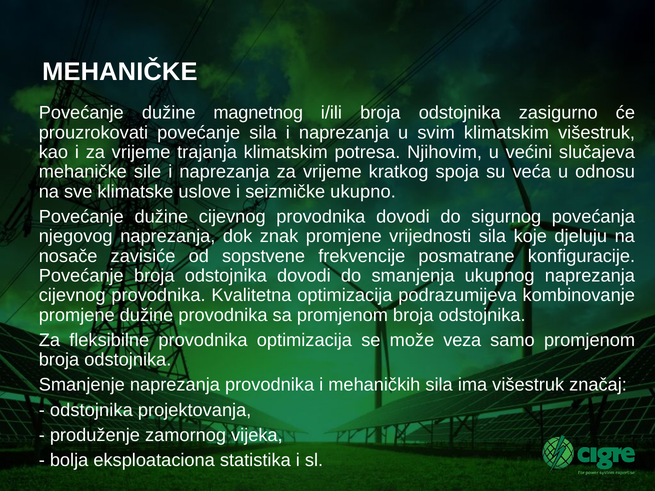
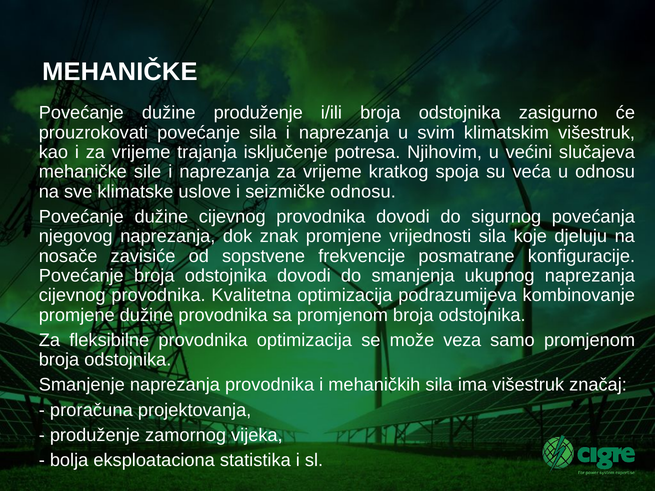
dužine magnetnog: magnetnog -> produženje
trajanja klimatskim: klimatskim -> isključenje
seizmičke ukupno: ukupno -> odnosu
odstojnika at (91, 410): odstojnika -> proračuna
